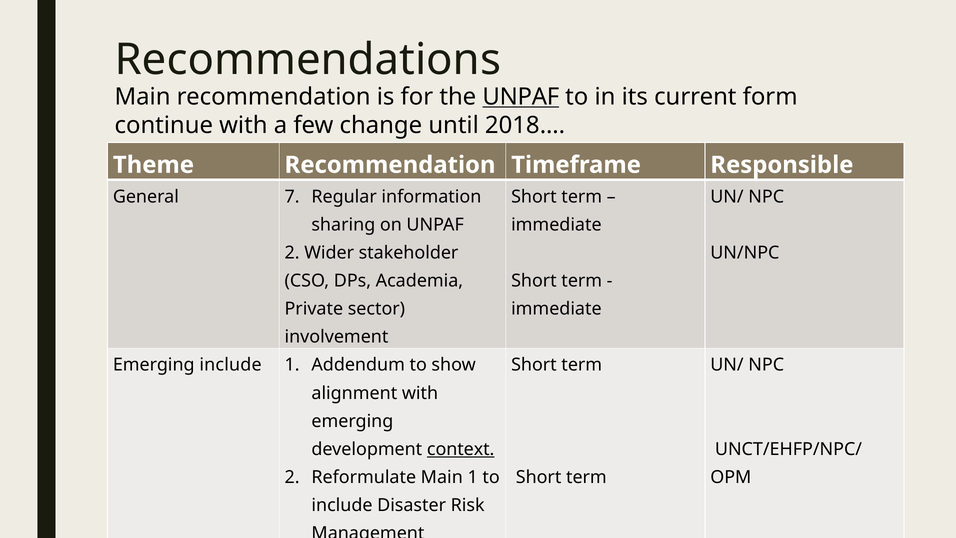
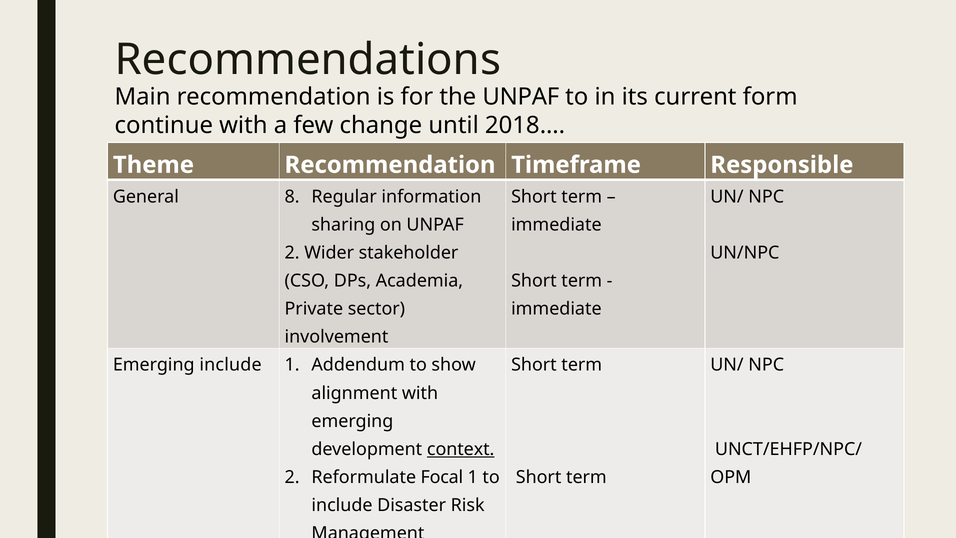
UNPAF at (521, 97) underline: present -> none
7: 7 -> 8
Reformulate Main: Main -> Focal
